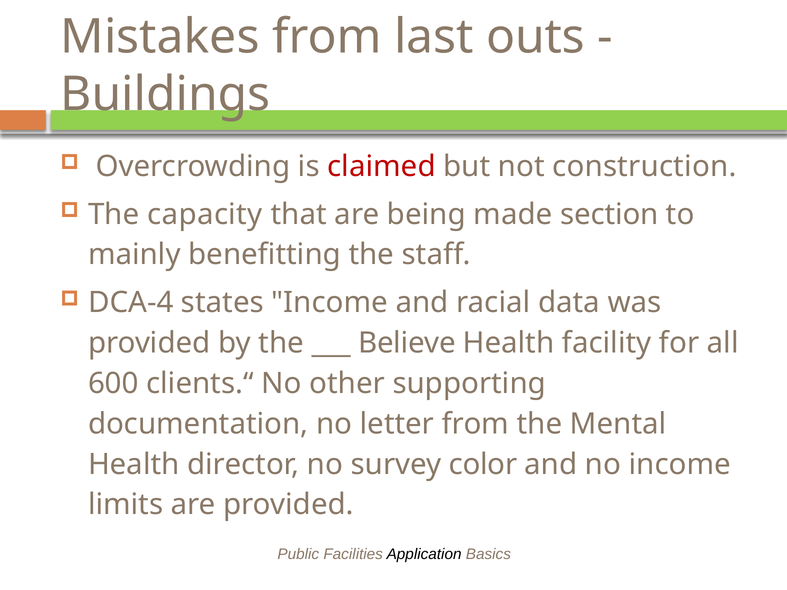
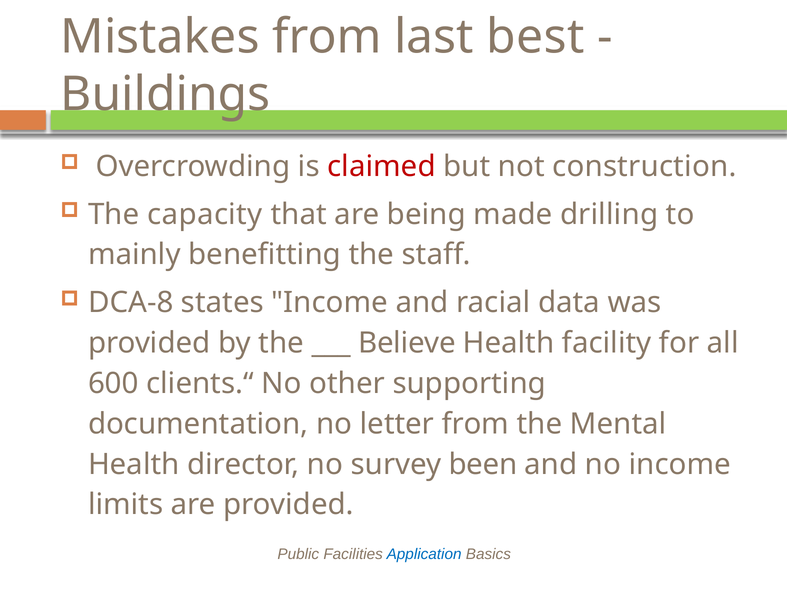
outs: outs -> best
section: section -> drilling
DCA-4: DCA-4 -> DCA-8
color: color -> been
Application colour: black -> blue
